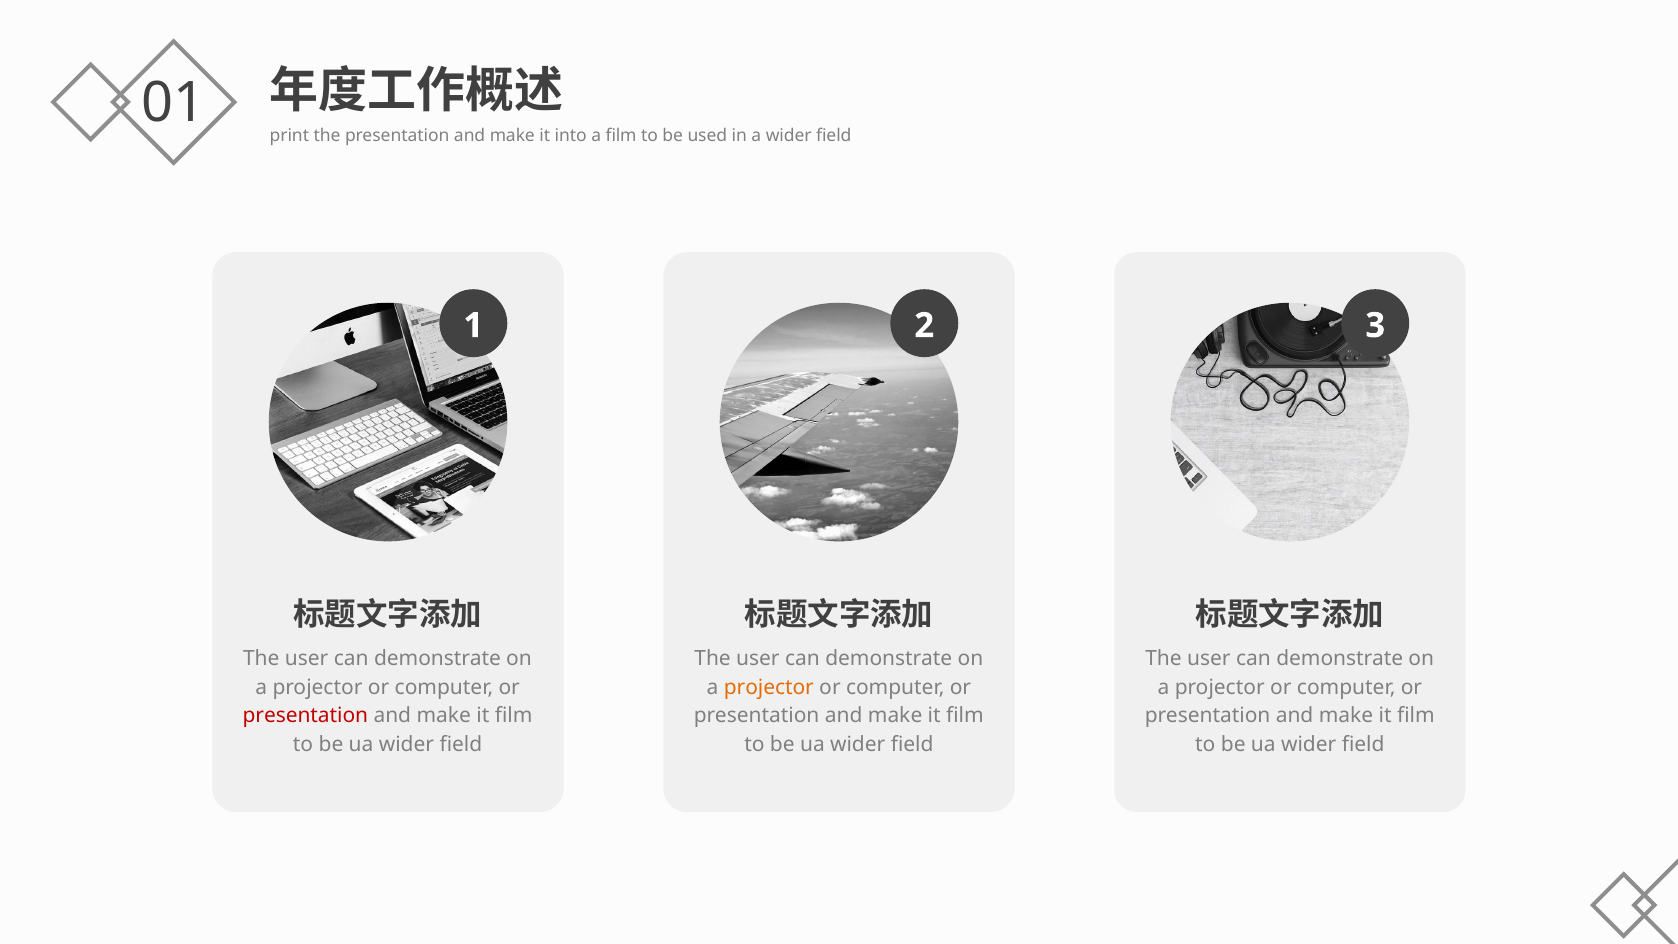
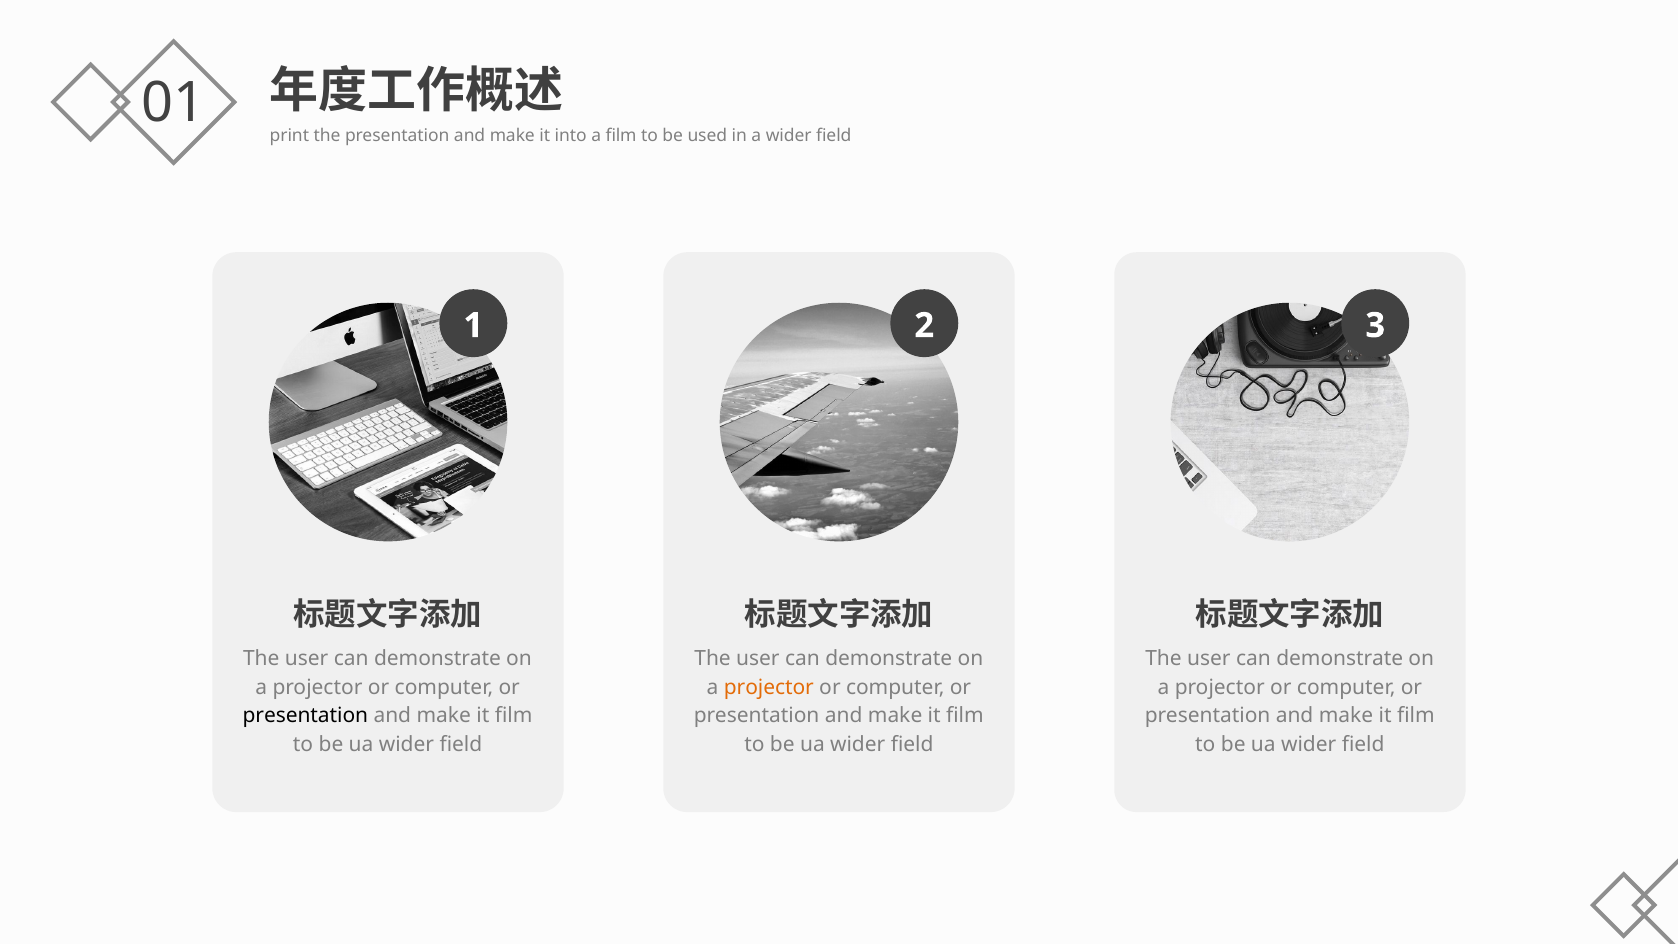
presentation at (305, 716) colour: red -> black
